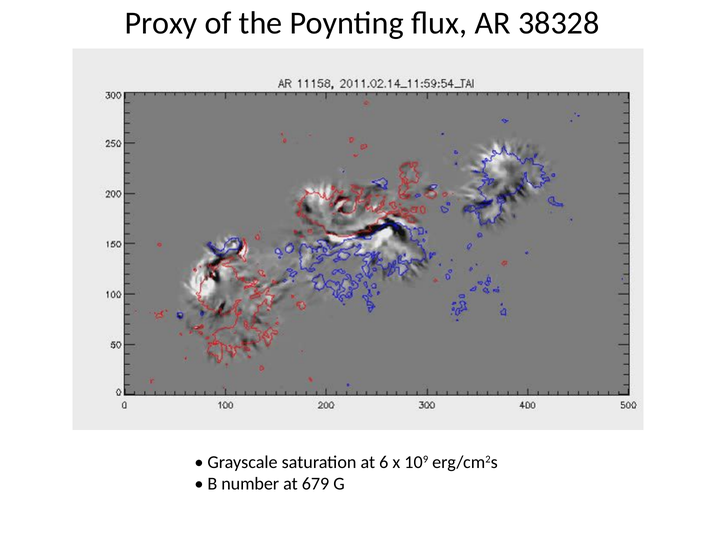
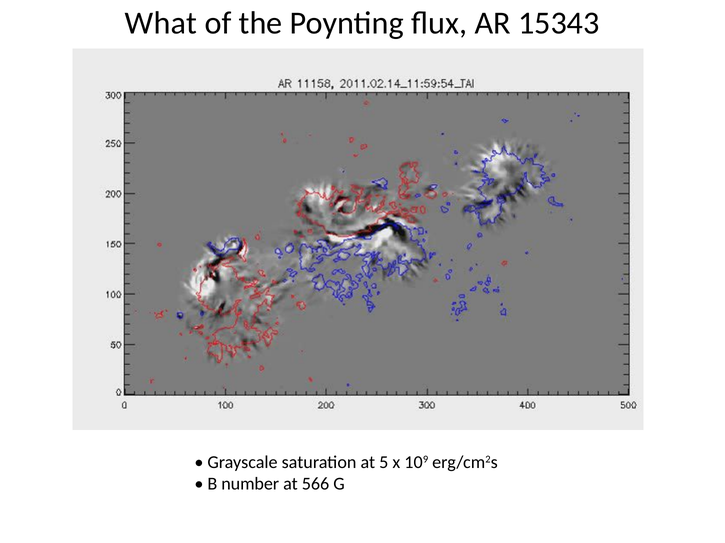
Proxy: Proxy -> What
38328: 38328 -> 15343
6: 6 -> 5
679: 679 -> 566
